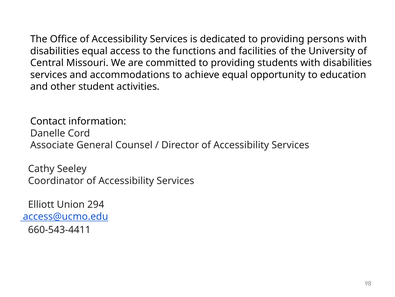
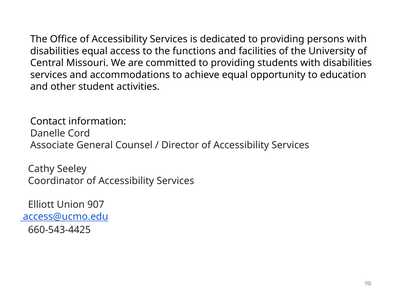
294: 294 -> 907
660-543-4411: 660-543-4411 -> 660-543-4425
